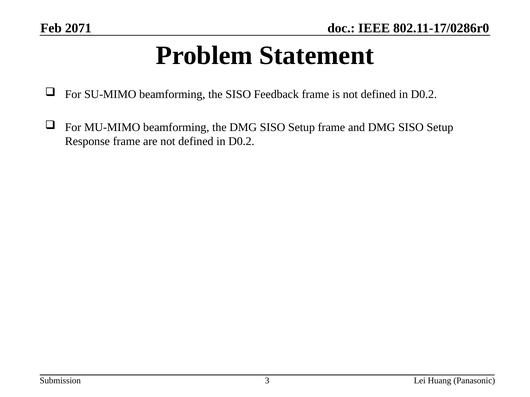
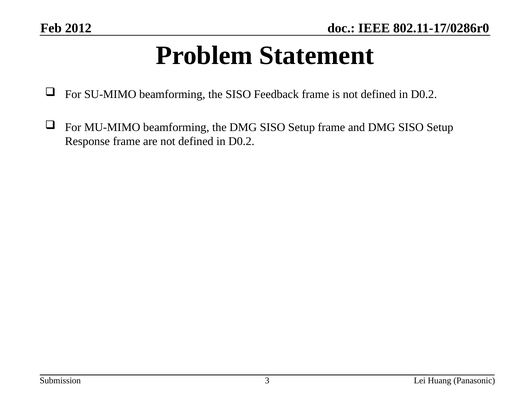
2071: 2071 -> 2012
